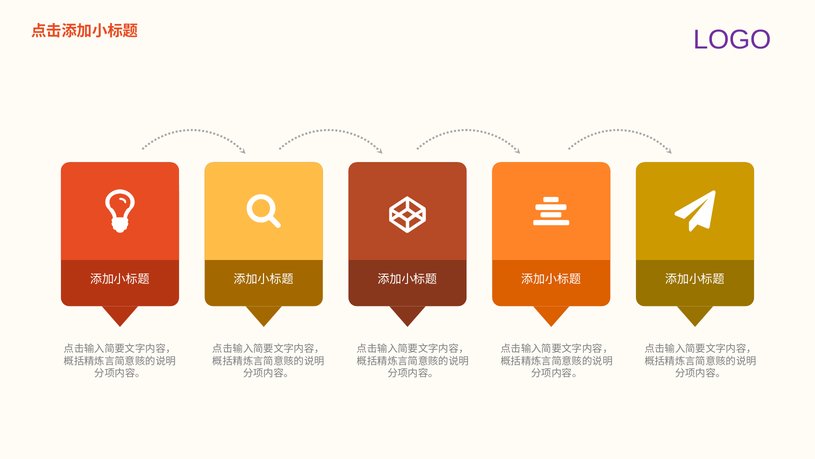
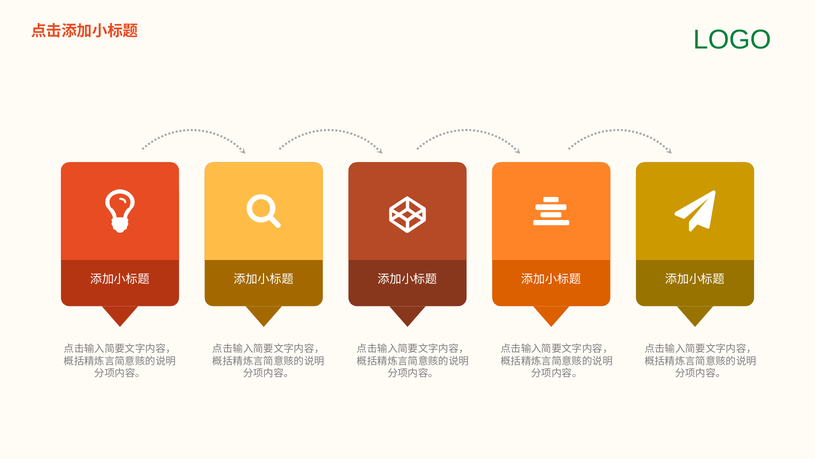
LOGO colour: purple -> green
